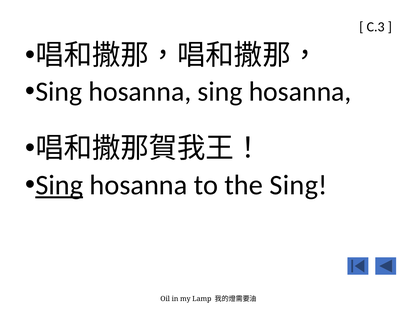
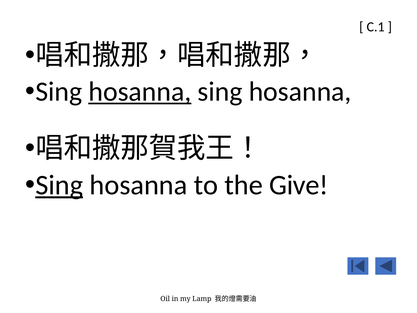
C.3: C.3 -> C.1
hosanna at (140, 92) underline: none -> present
the Sing: Sing -> Give
